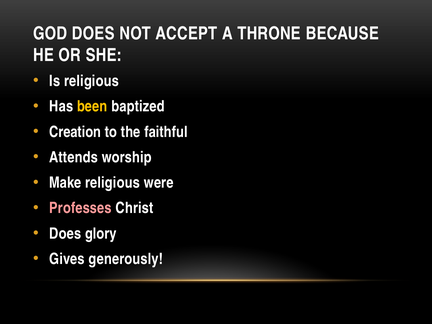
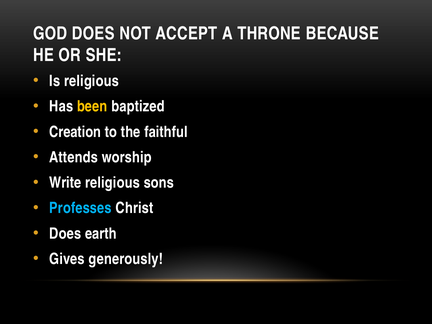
Make: Make -> Write
were: were -> sons
Professes colour: pink -> light blue
glory: glory -> earth
